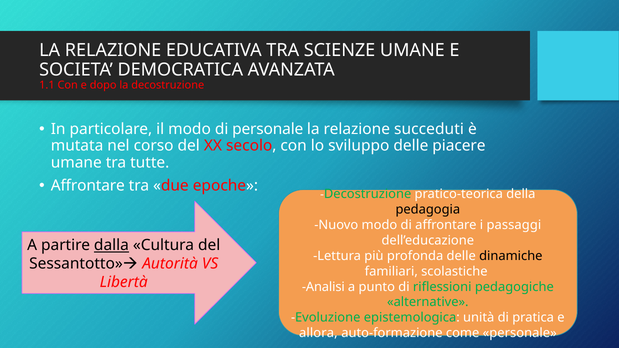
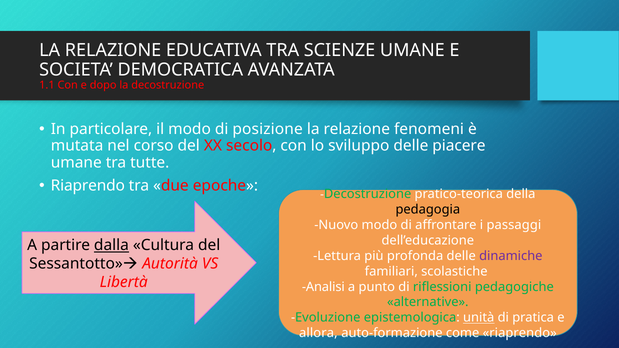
di personale: personale -> posizione
succeduti: succeduti -> fenomeni
Affrontare at (88, 186): Affrontare -> Riaprendo
dinamiche colour: black -> purple
unità underline: none -> present
come personale: personale -> riaprendo
